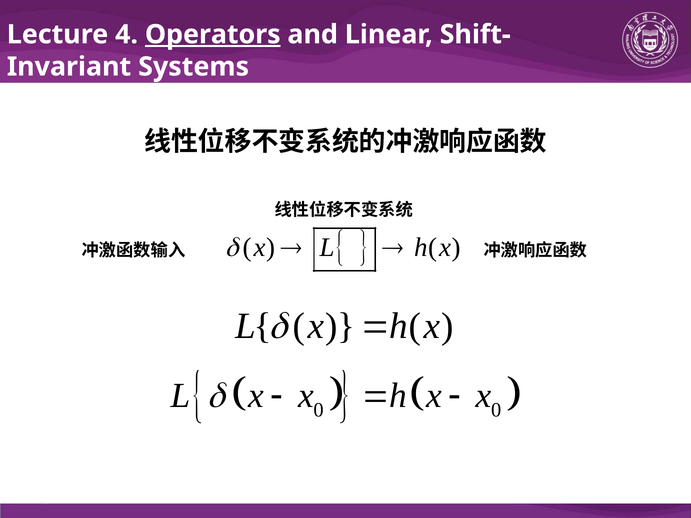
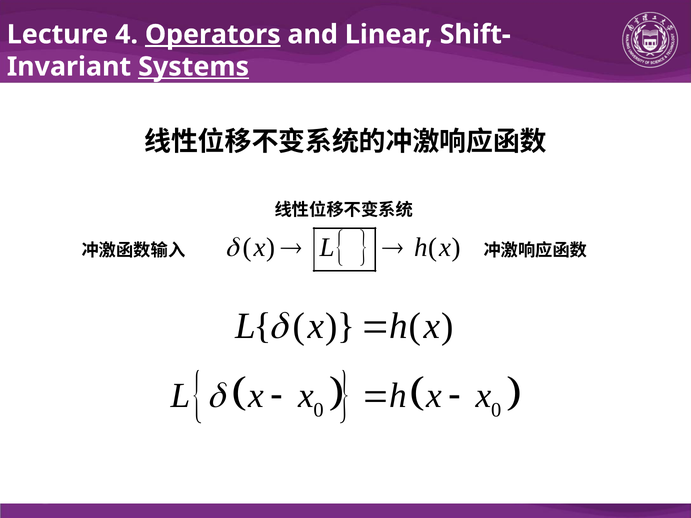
Systems underline: none -> present
